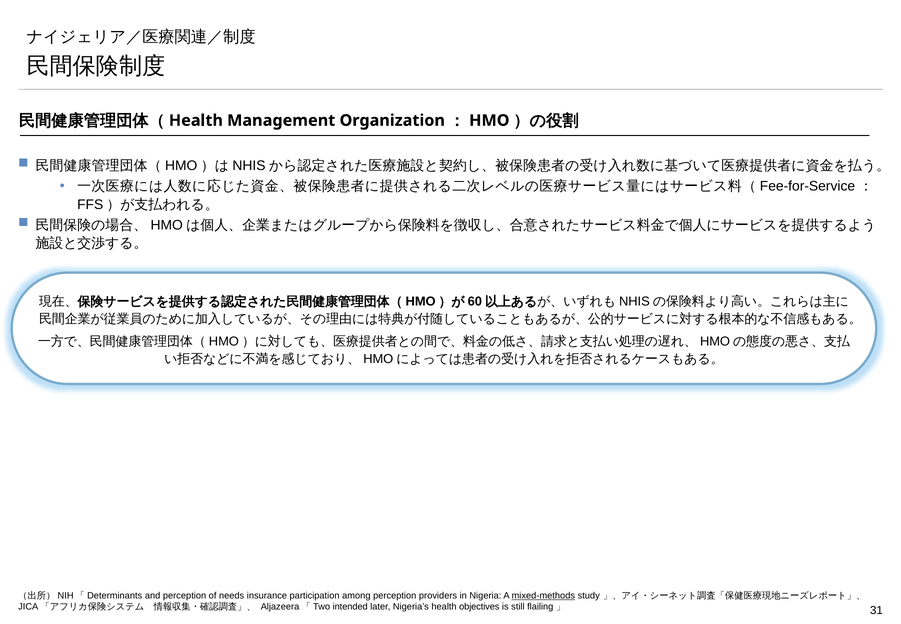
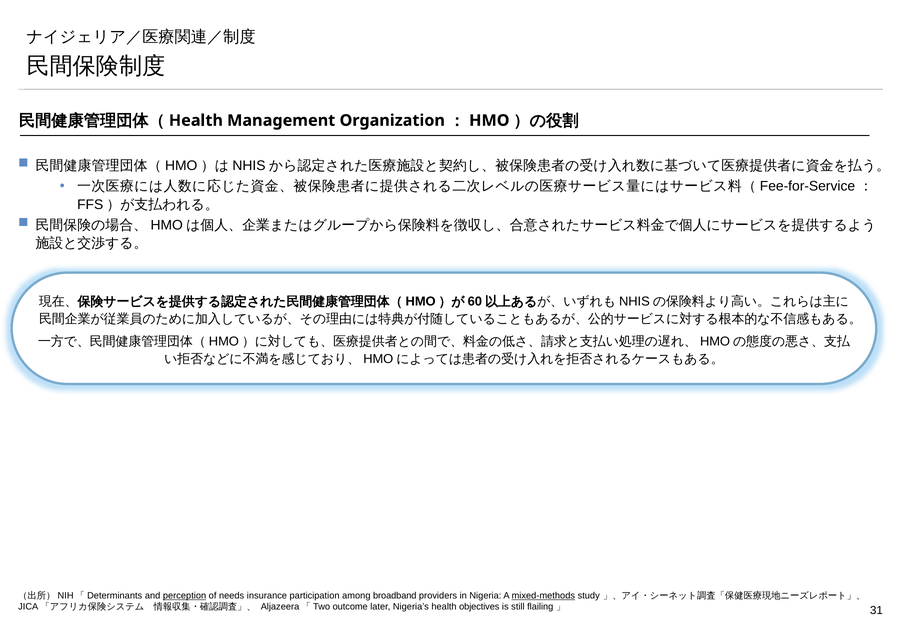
perception at (185, 596) underline: none -> present
among perception: perception -> broadband
intended: intended -> outcome
